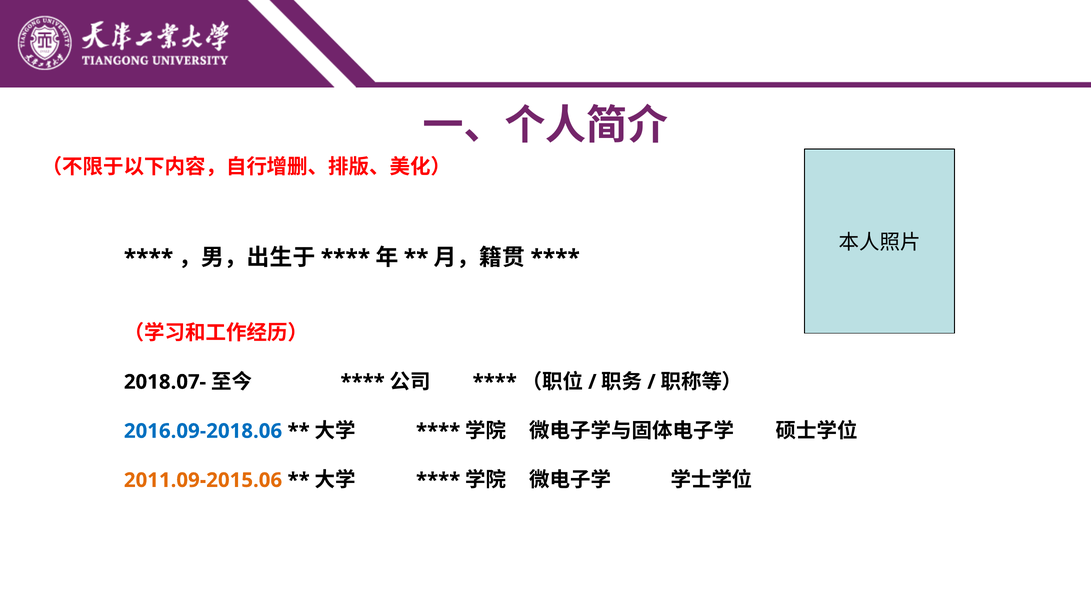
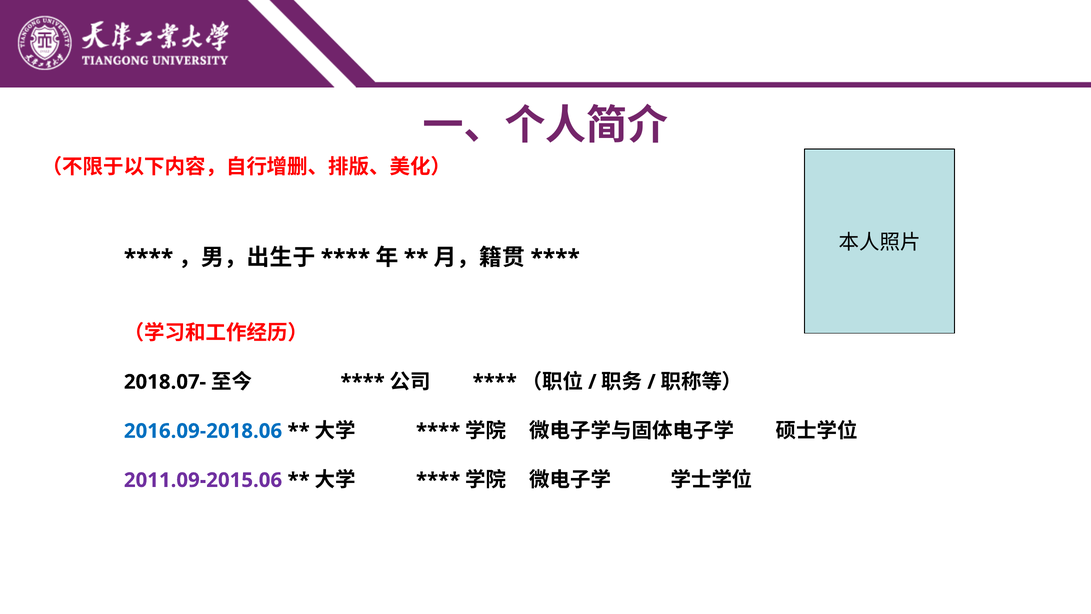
2011.09-2015.06 colour: orange -> purple
